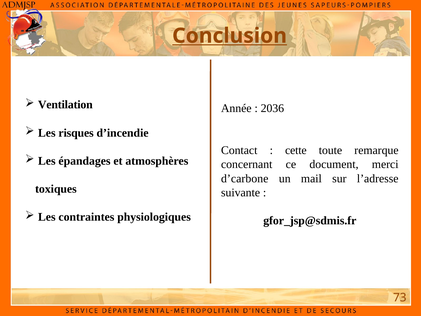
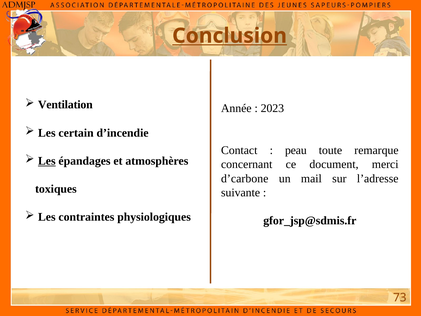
2036: 2036 -> 2023
risques: risques -> certain
cette: cette -> peau
Les at (47, 161) underline: none -> present
